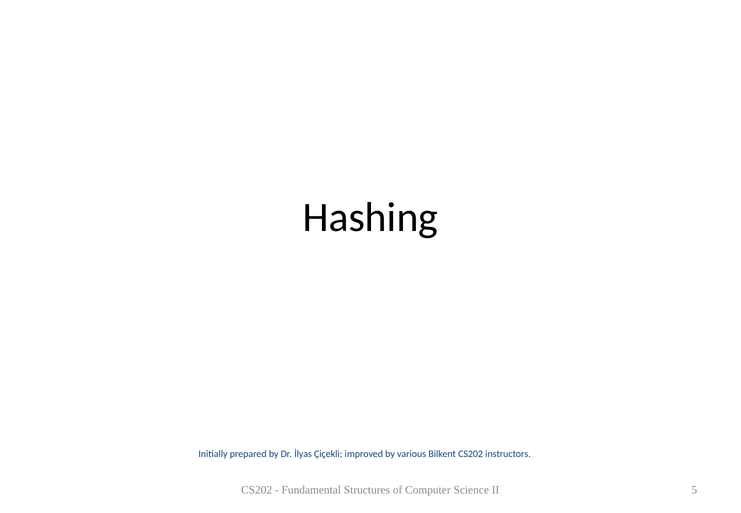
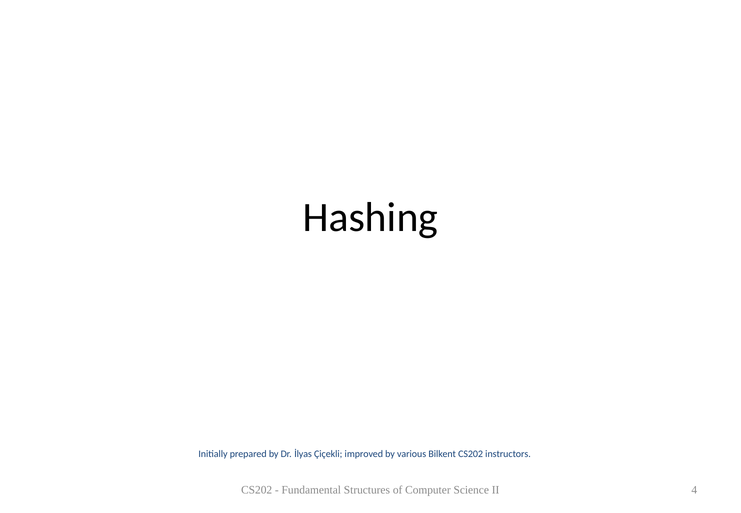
5: 5 -> 4
